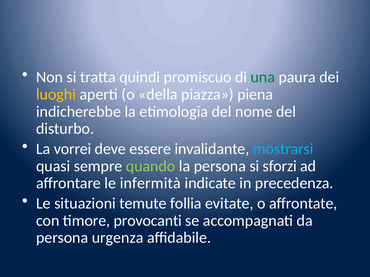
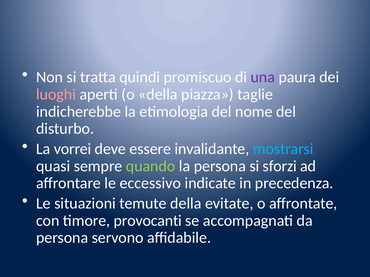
una colour: green -> purple
luoghi colour: yellow -> pink
piena: piena -> taglie
infermità: infermità -> eccessivo
temute follia: follia -> della
urgenza: urgenza -> servono
